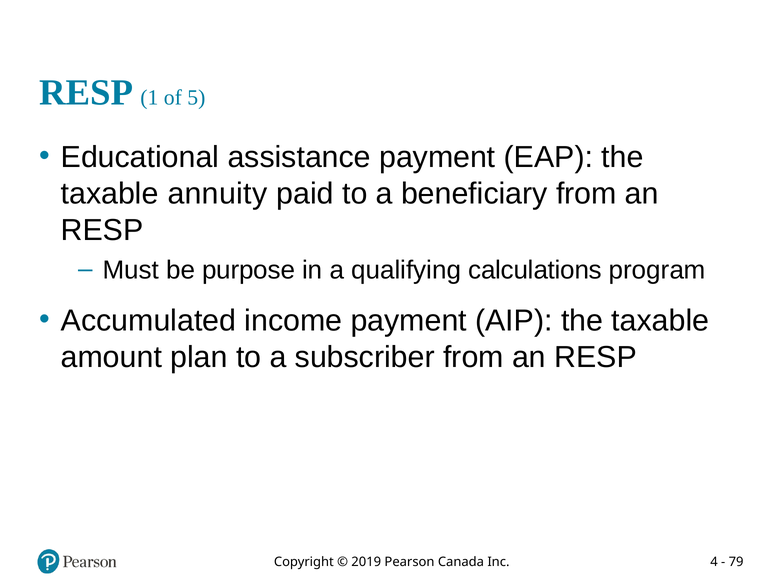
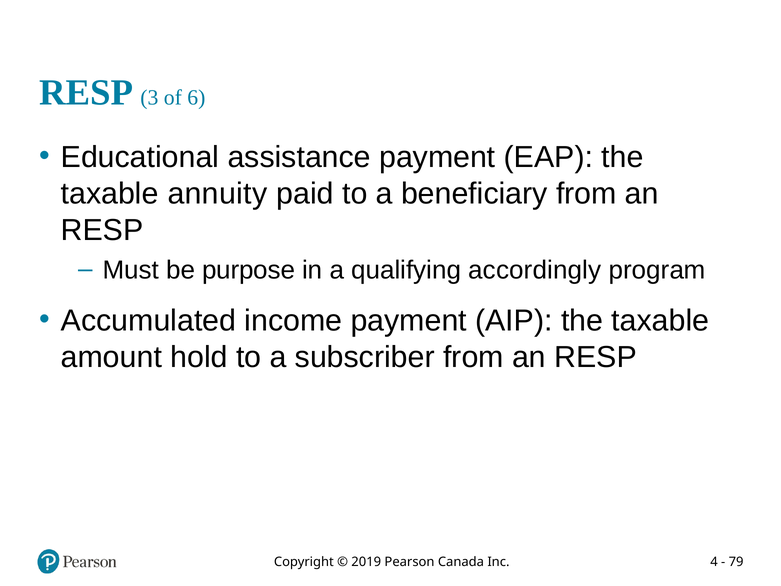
1: 1 -> 3
5: 5 -> 6
calculations: calculations -> accordingly
plan: plan -> hold
